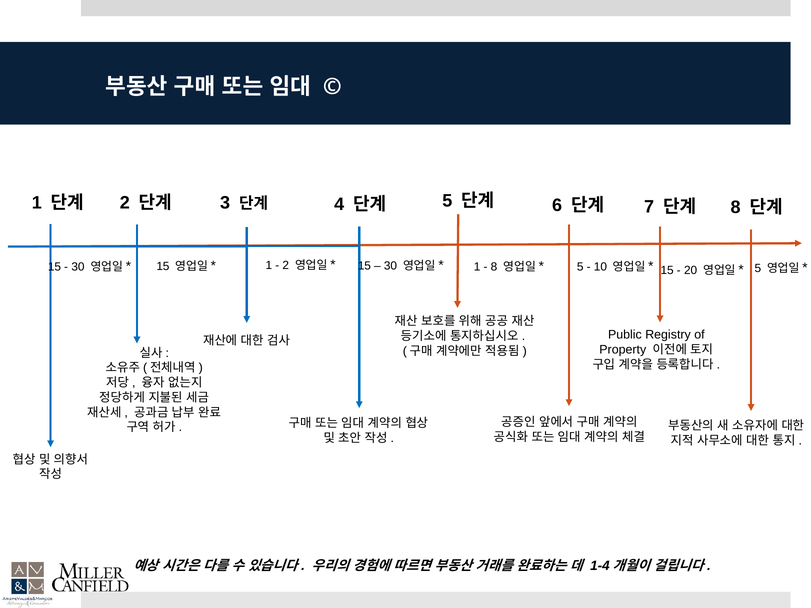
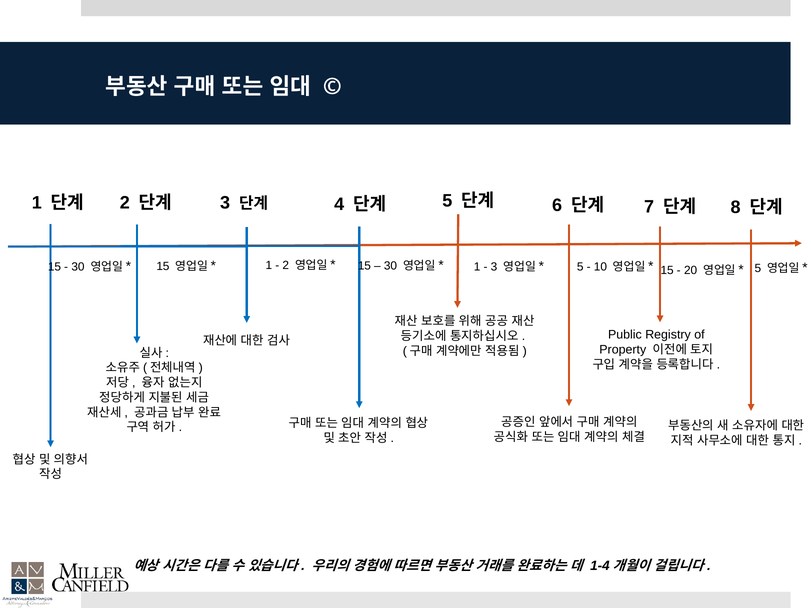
8 at (494, 267): 8 -> 3
